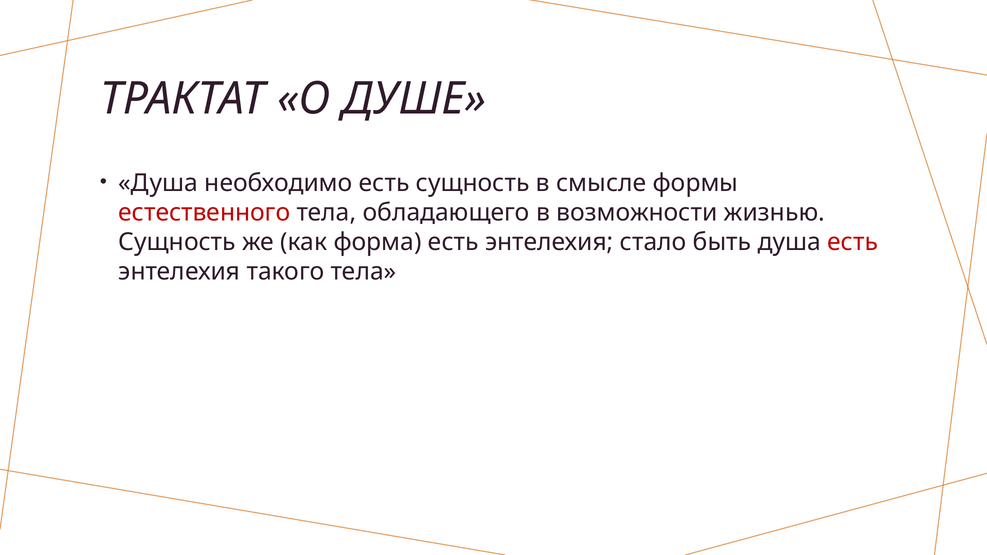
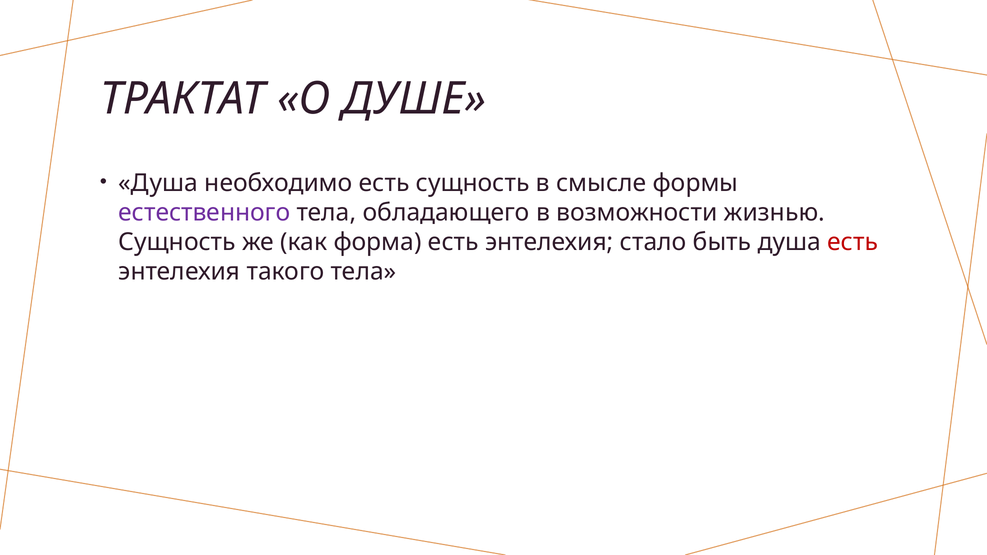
естественного colour: red -> purple
